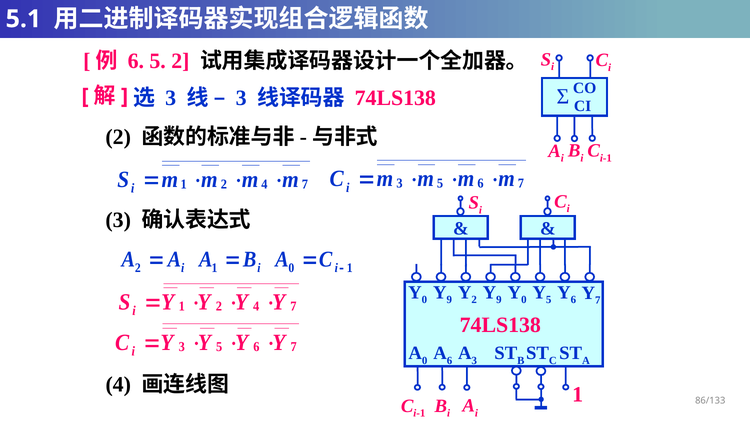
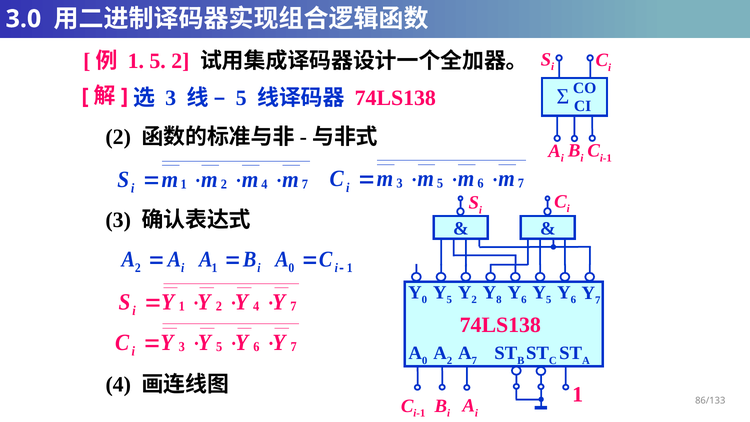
5.1: 5.1 -> 3.0
6 at (136, 61): 6 -> 1
3 at (241, 98): 3 -> 5
9 at (449, 300): 9 -> 5
9 at (499, 300): 9 -> 8
0 at (524, 300): 0 -> 6
6 at (450, 360): 6 -> 2
3 at (474, 360): 3 -> 7
